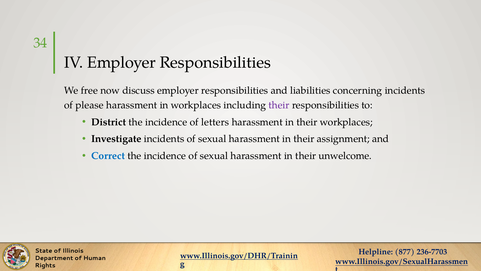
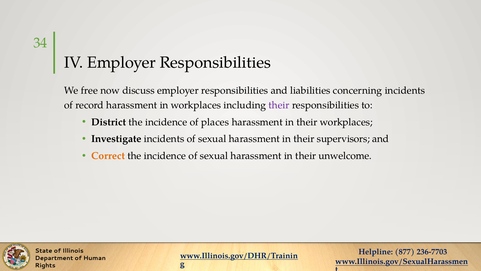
please: please -> record
letters: letters -> places
assignment: assignment -> supervisors
Correct colour: blue -> orange
